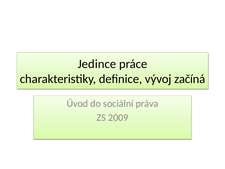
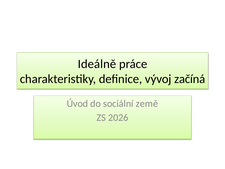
Jedince: Jedince -> Ideálně
práva: práva -> země
2009: 2009 -> 2026
